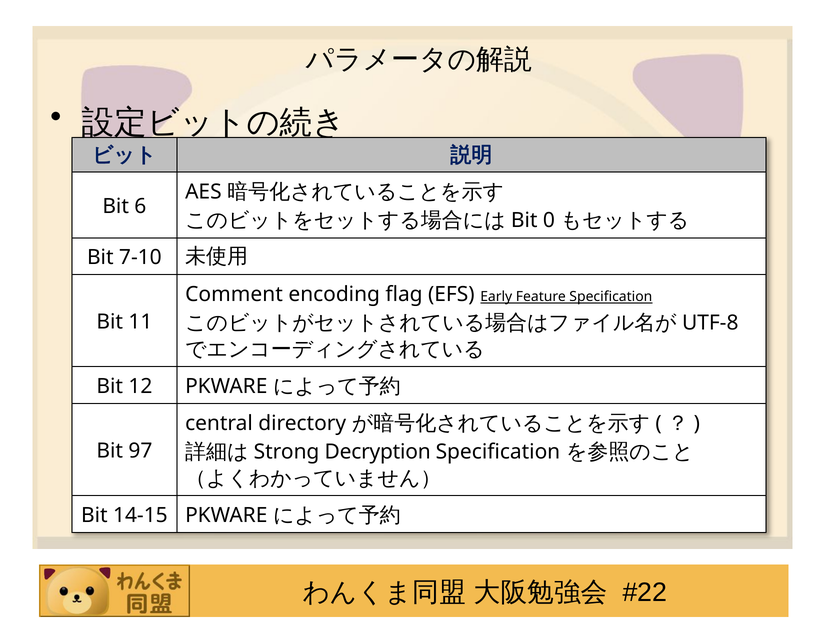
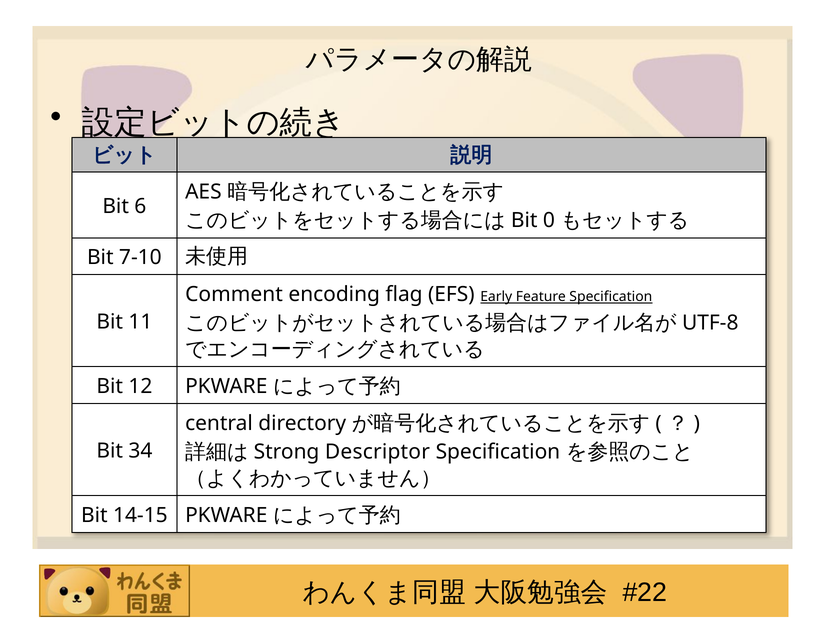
Decryption: Decryption -> Descriptor
97: 97 -> 34
